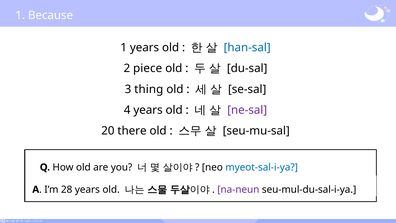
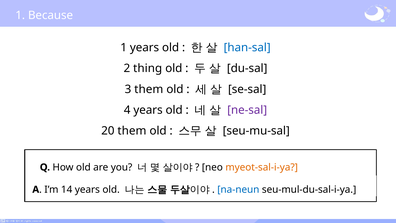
piece: piece -> thing
3 thing: thing -> them
20 there: there -> them
myeot-sal-i-ya colour: blue -> orange
28: 28 -> 14
na-neun colour: purple -> blue
